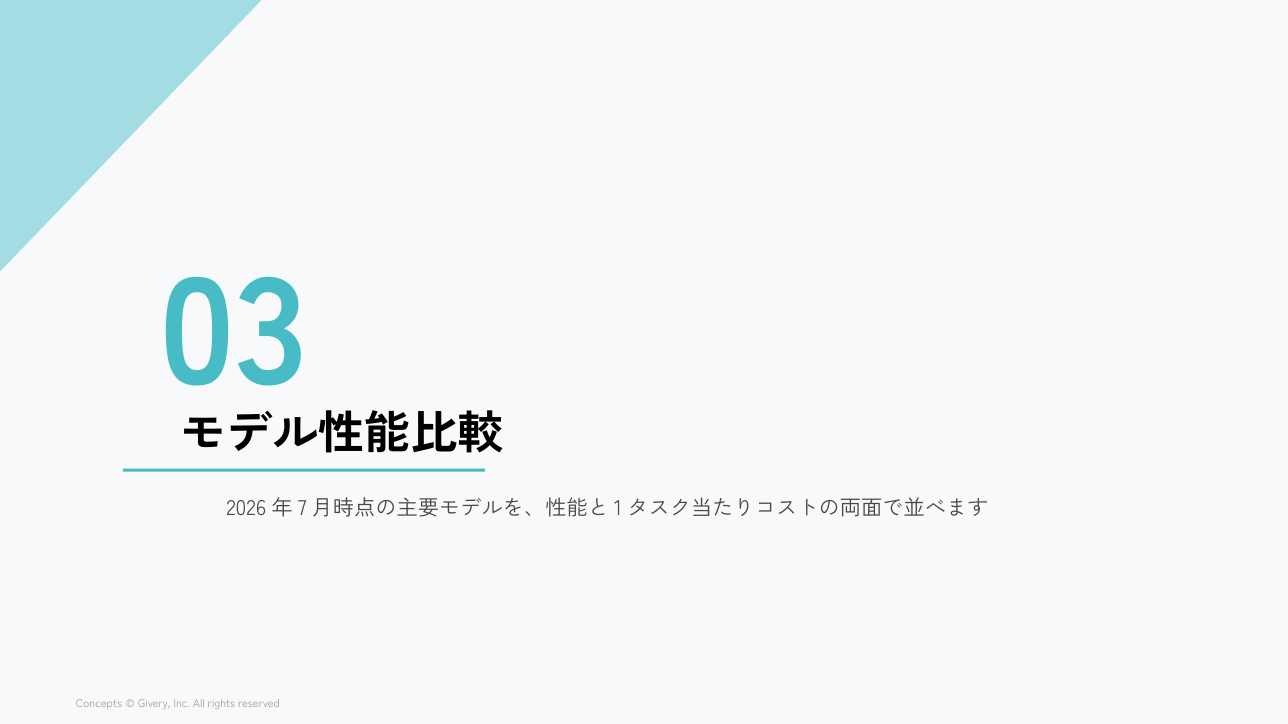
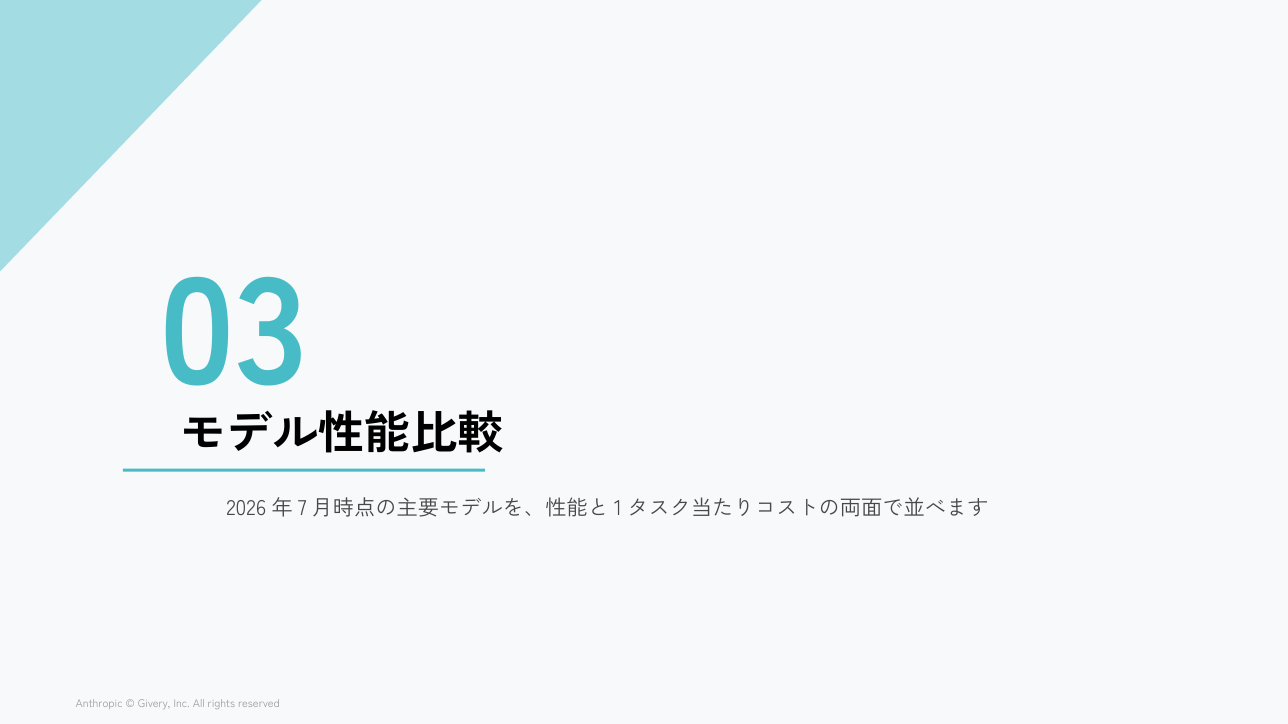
Concepts: Concepts -> Anthropic
